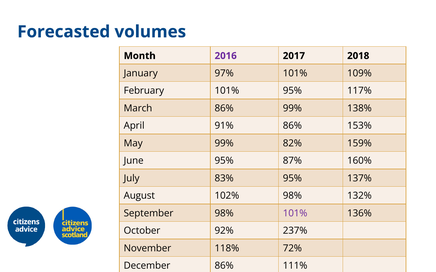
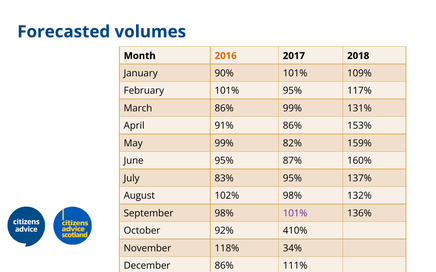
2016 colour: purple -> orange
97%: 97% -> 90%
138%: 138% -> 131%
237%: 237% -> 410%
72%: 72% -> 34%
